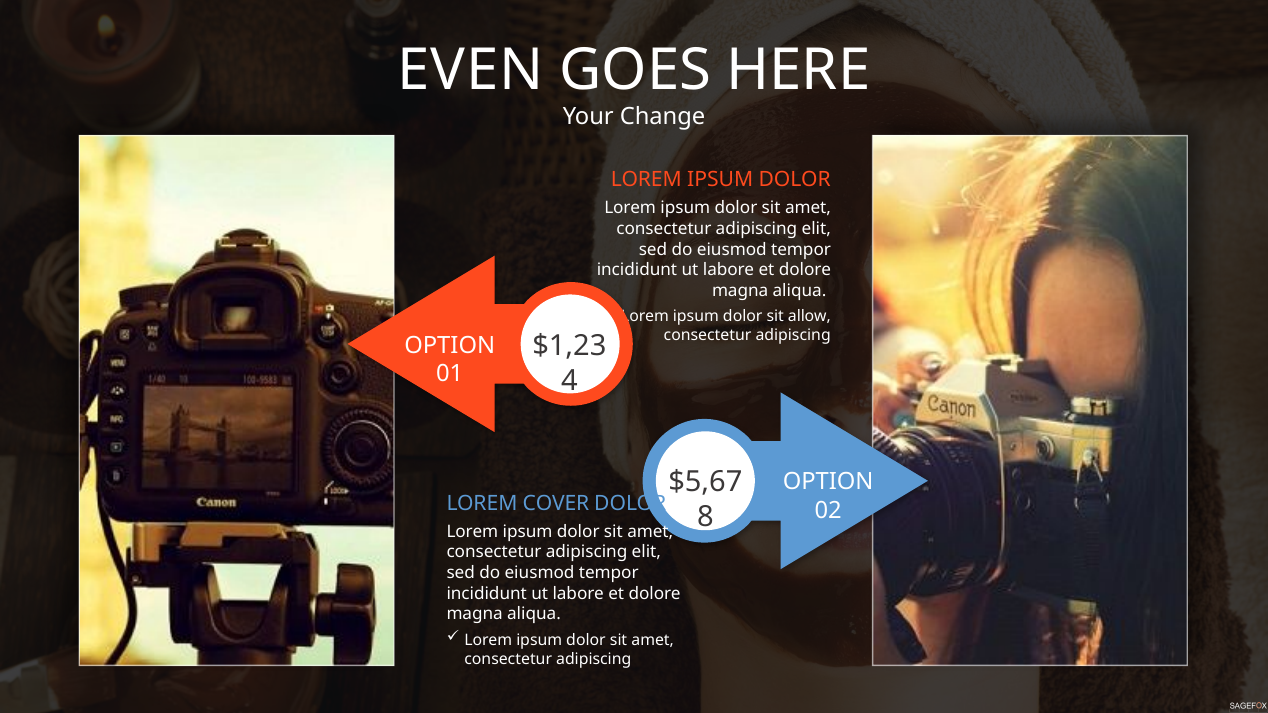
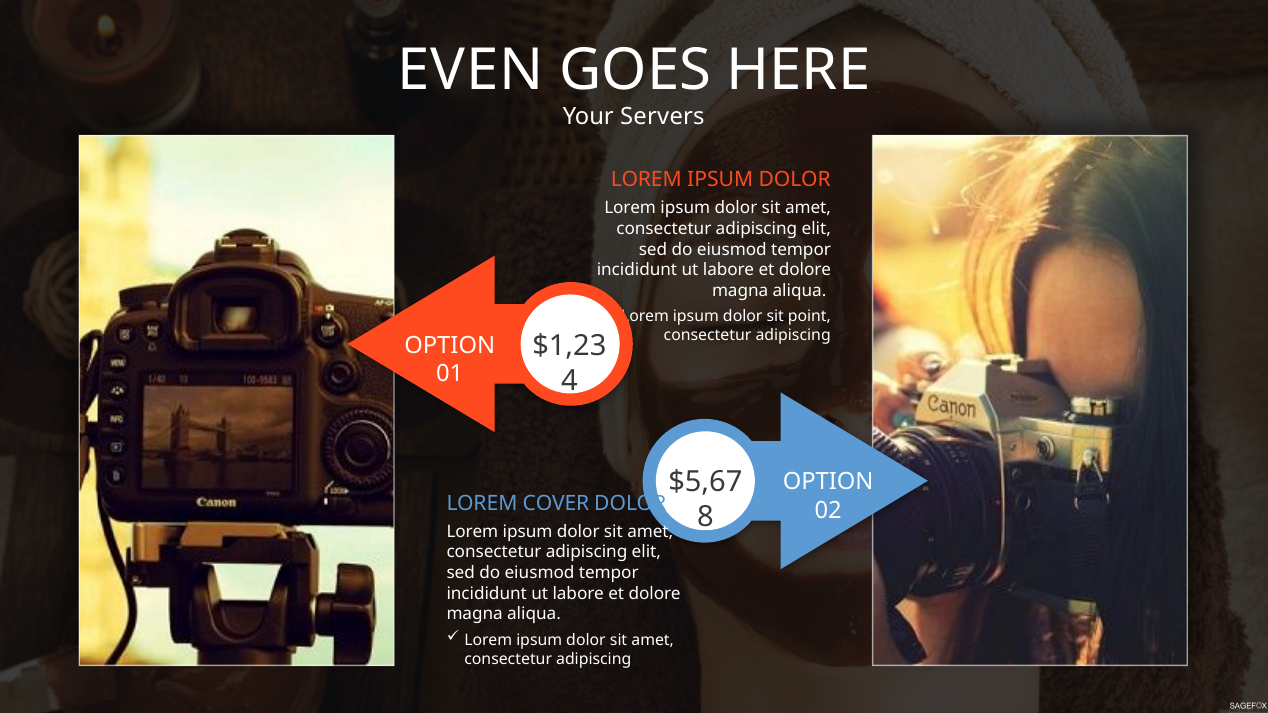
Change: Change -> Servers
allow: allow -> point
